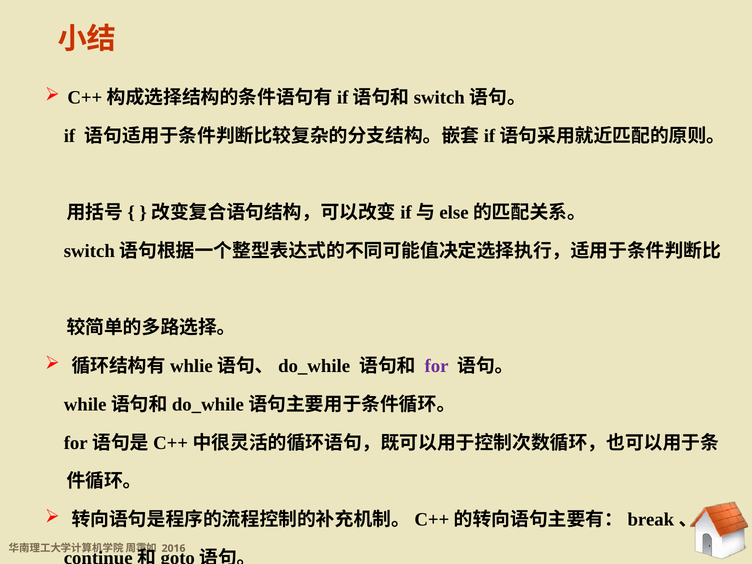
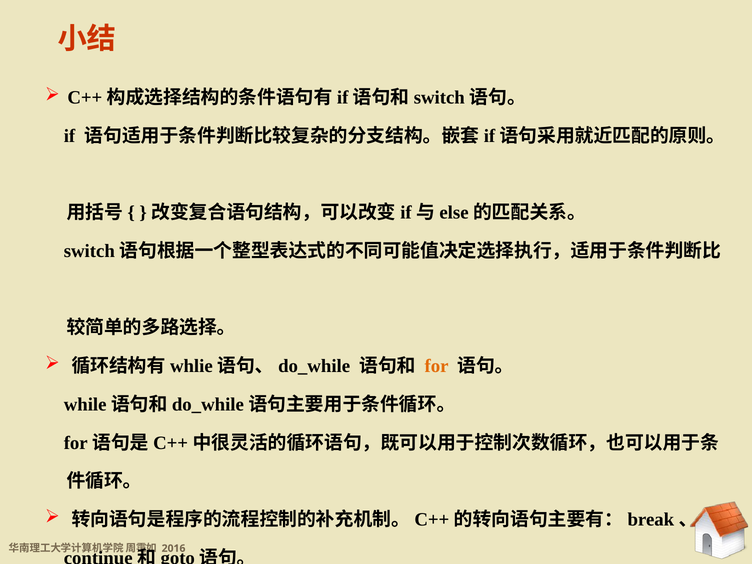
for colour: purple -> orange
